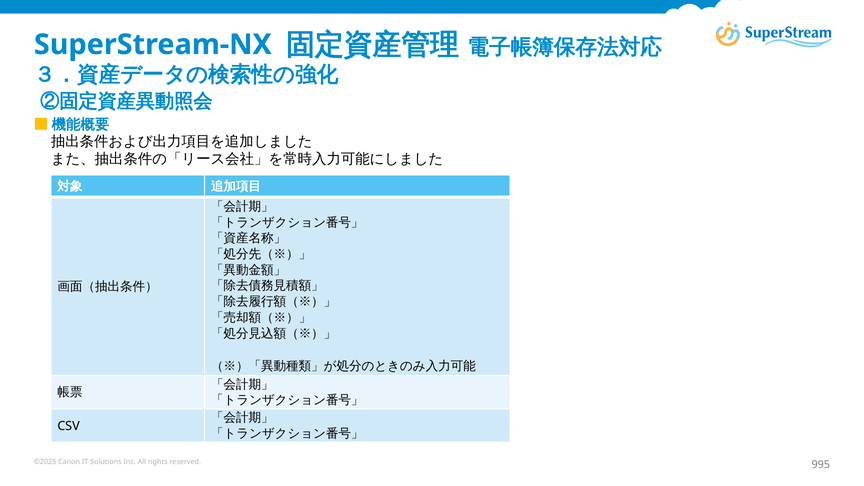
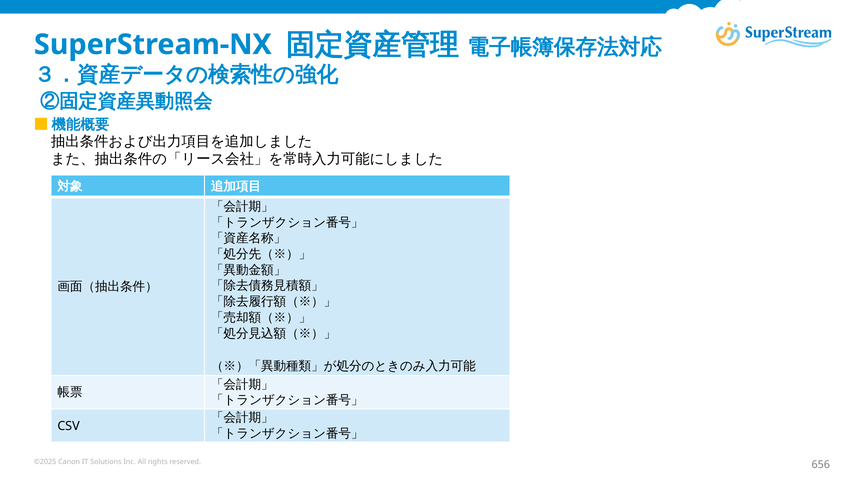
995: 995 -> 656
